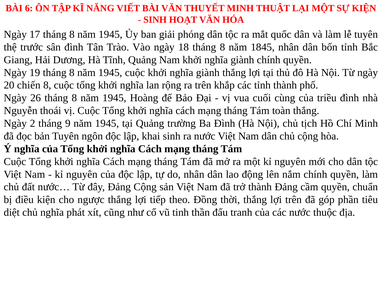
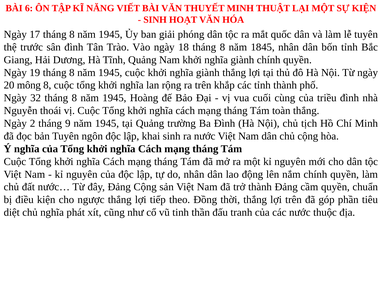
chiến: chiến -> mông
26: 26 -> 32
